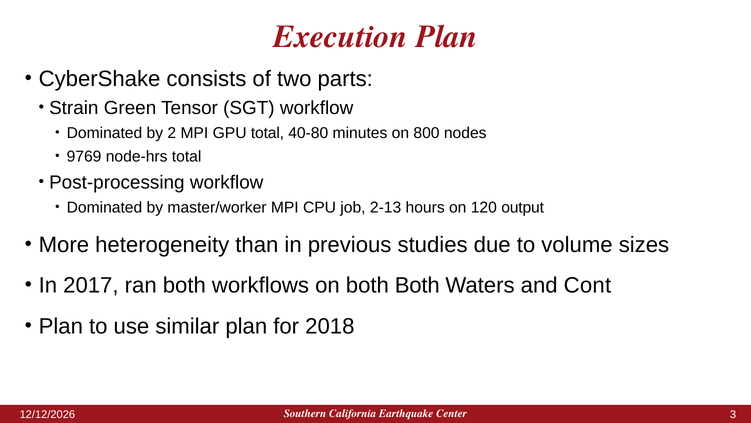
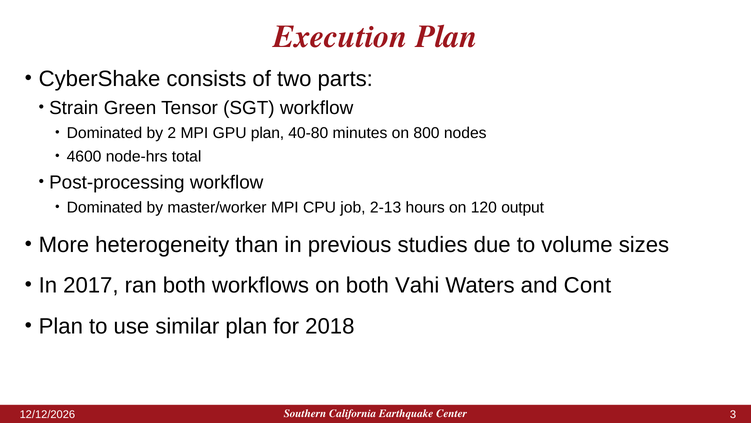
GPU total: total -> plan
9769: 9769 -> 4600
both Both: Both -> Vahi
